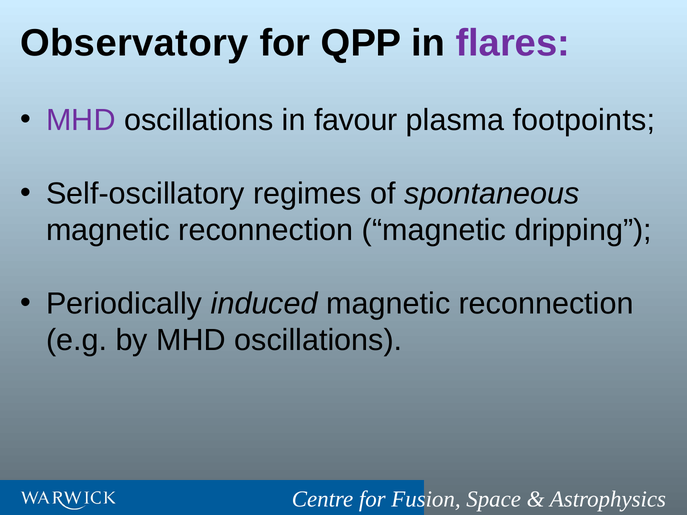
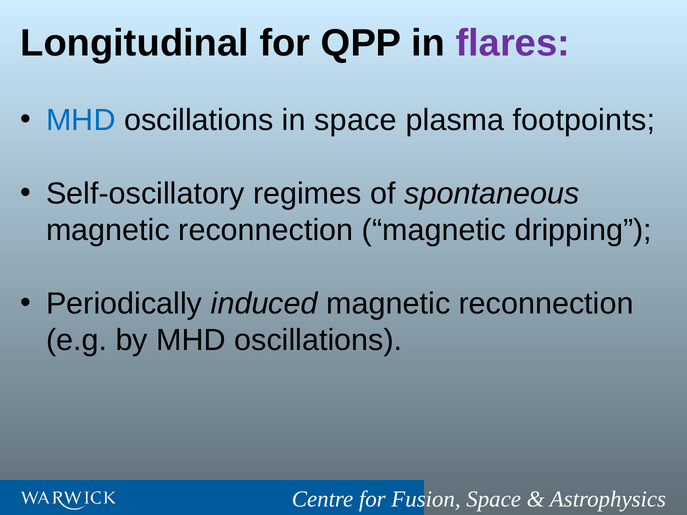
Observatory: Observatory -> Longitudinal
MHD at (81, 120) colour: purple -> blue
in favour: favour -> space
